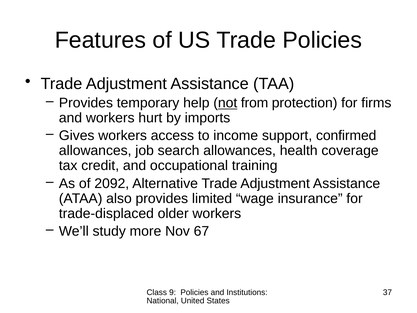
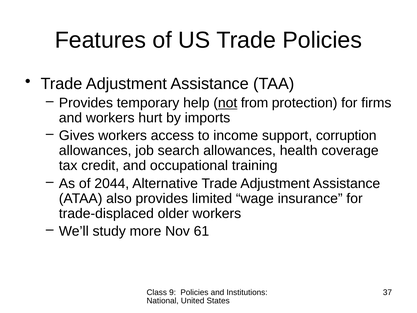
confirmed: confirmed -> corruption
2092: 2092 -> 2044
67: 67 -> 61
